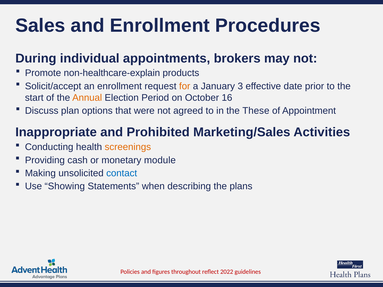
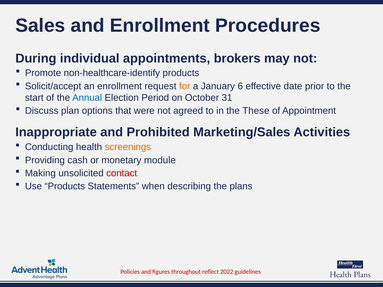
non-healthcare-explain: non-healthcare-explain -> non-healthcare-identify
3: 3 -> 6
Annual colour: orange -> blue
16: 16 -> 31
contact colour: blue -> red
Use Showing: Showing -> Products
